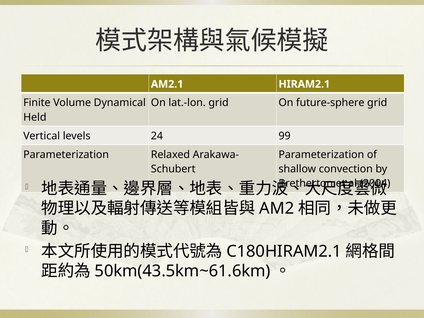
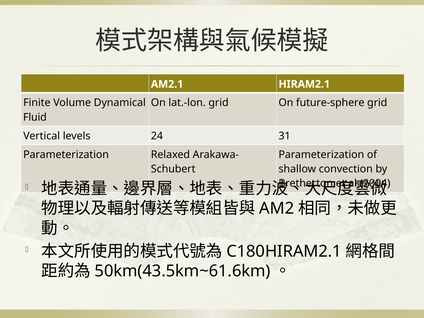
Held: Held -> Fluid
99: 99 -> 31
